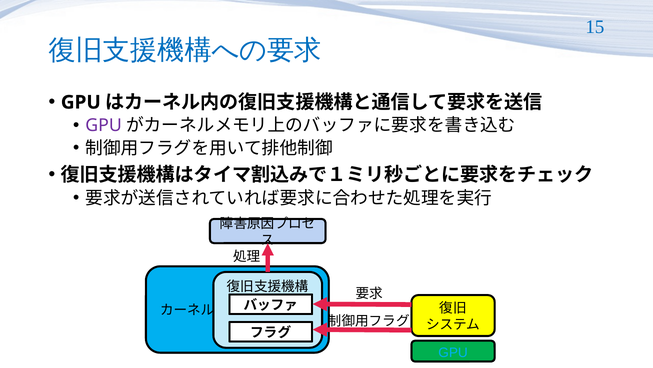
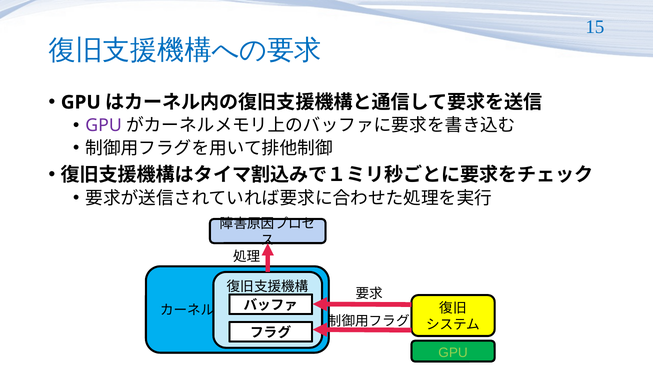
GPU at (453, 352) colour: light blue -> light green
